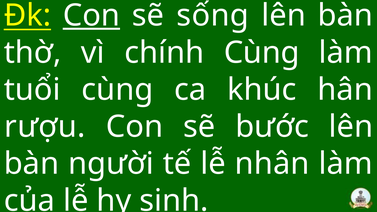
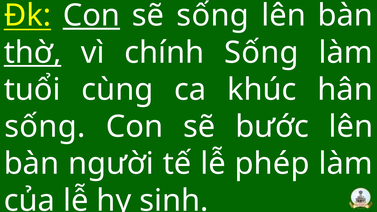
thờ underline: none -> present
chính Cùng: Cùng -> Sống
rượu at (45, 127): rượu -> sống
nhân: nhân -> phép
